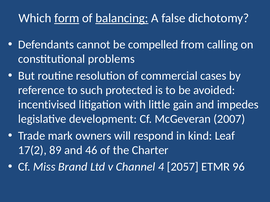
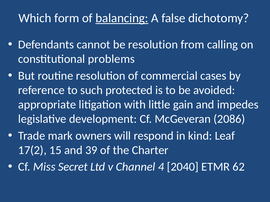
form underline: present -> none
be compelled: compelled -> resolution
incentivised: incentivised -> appropriate
2007: 2007 -> 2086
89: 89 -> 15
46: 46 -> 39
Brand: Brand -> Secret
2057: 2057 -> 2040
96: 96 -> 62
